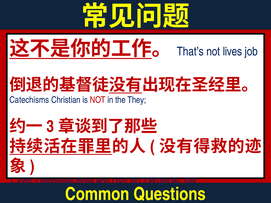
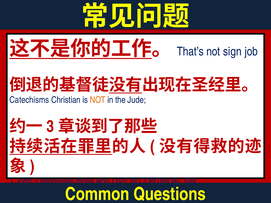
lives: lives -> sign
NOT at (98, 100) colour: red -> orange
They: They -> Jude
